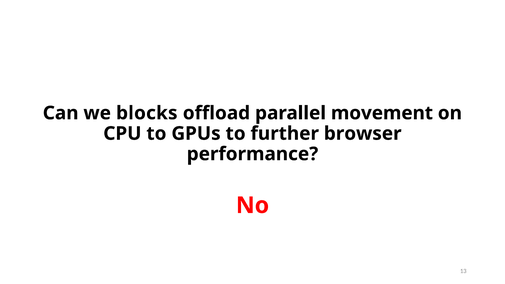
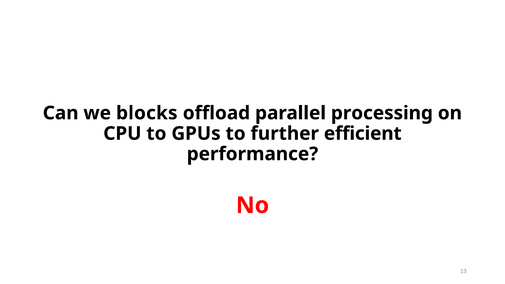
movement: movement -> processing
browser: browser -> efficient
